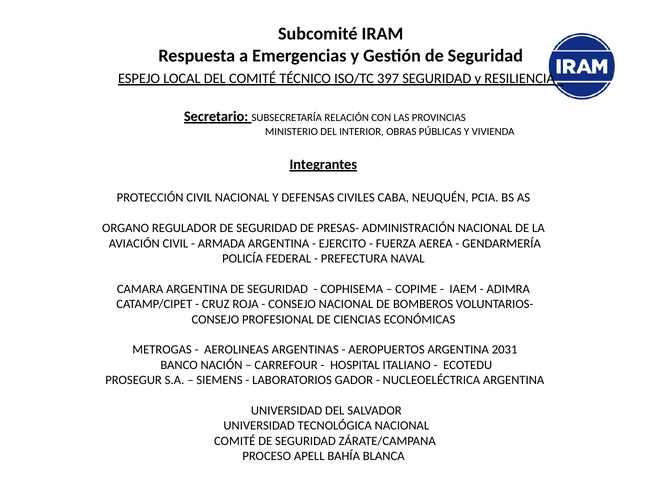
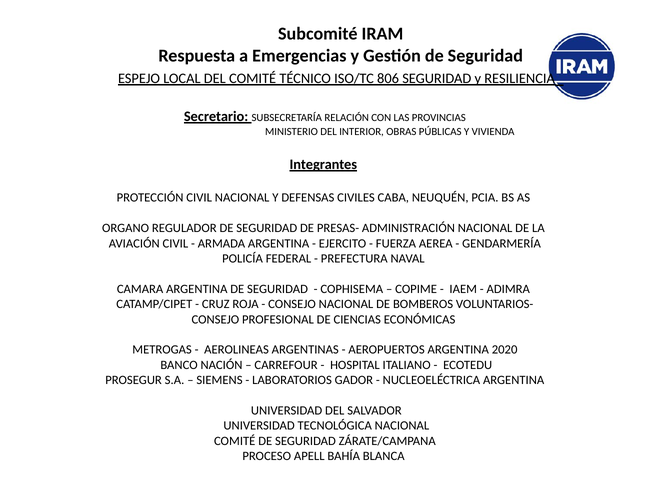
397: 397 -> 806
2031: 2031 -> 2020
